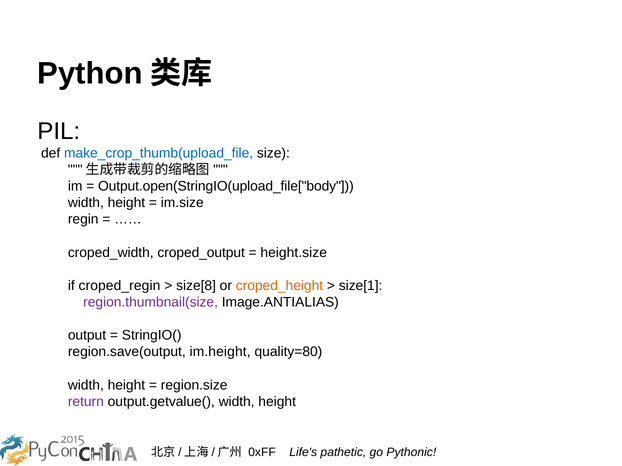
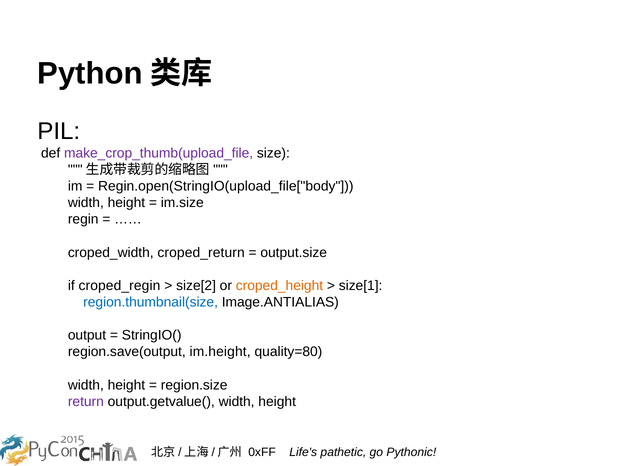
make_crop_thumb(upload_file colour: blue -> purple
Output.open(StringIO(upload_file["body: Output.open(StringIO(upload_file["body -> Regin.open(StringIO(upload_file["body
croped_output: croped_output -> croped_return
height.size: height.size -> output.size
size[8: size[8 -> size[2
region.thumbnail(size colour: purple -> blue
